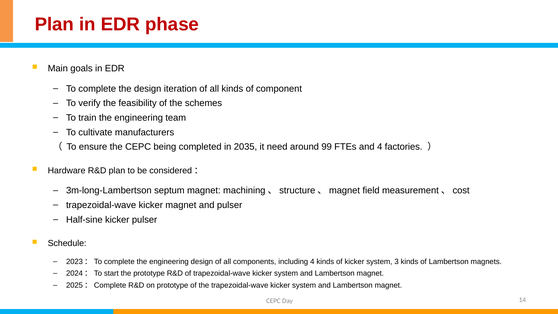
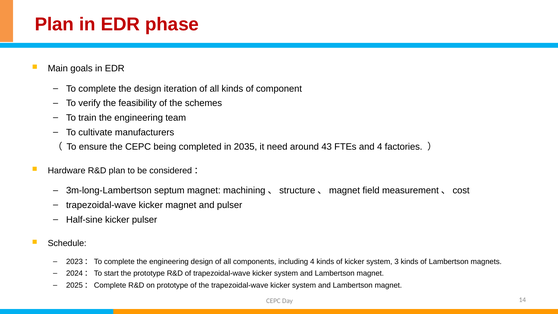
99: 99 -> 43
